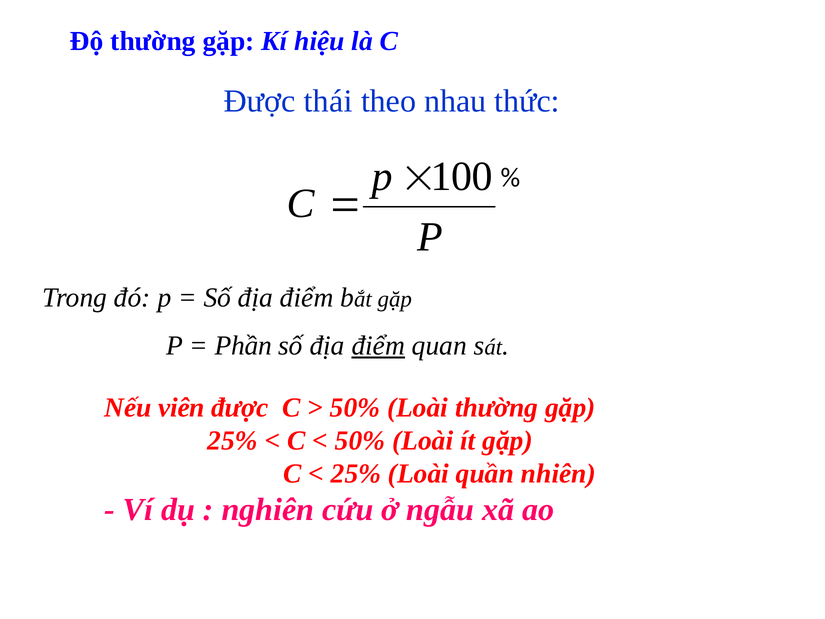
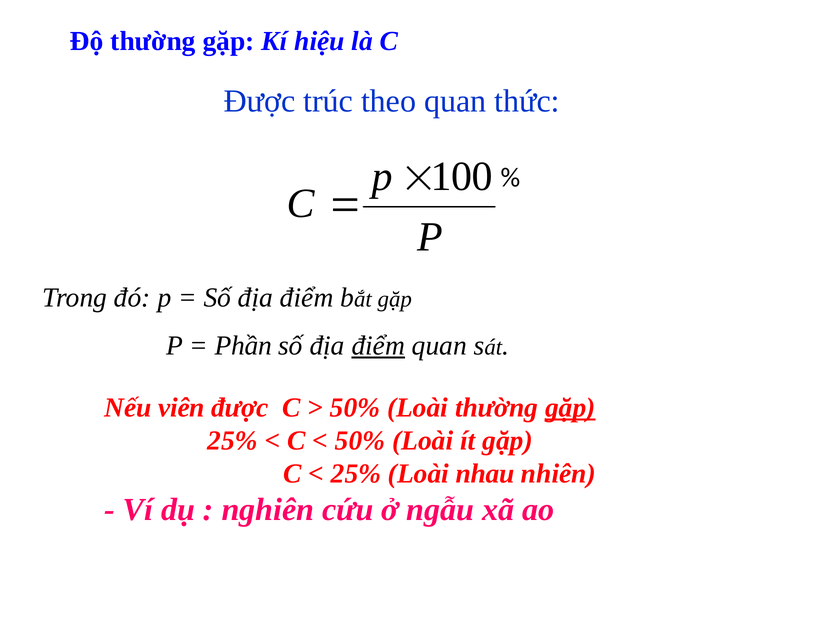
thái: thái -> trúc
theo nhau: nhau -> quan
gặp at (570, 407) underline: none -> present
quần: quần -> nhau
